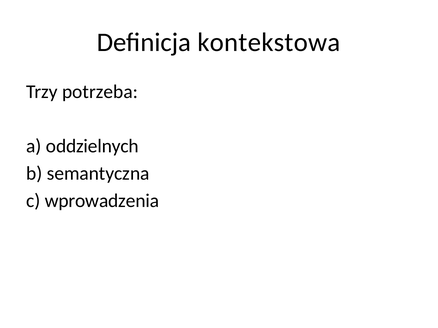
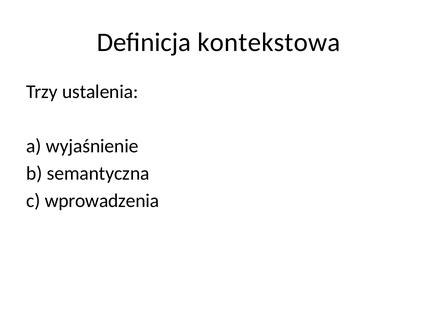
potrzeba: potrzeba -> ustalenia
oddzielnych: oddzielnych -> wyjaśnienie
